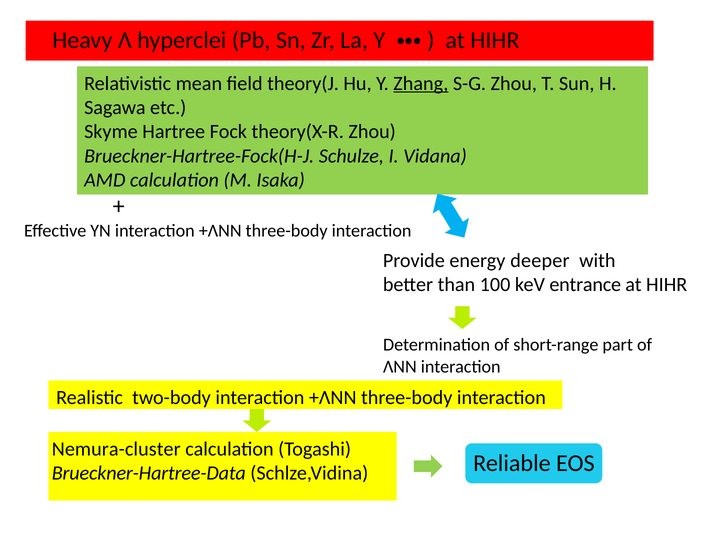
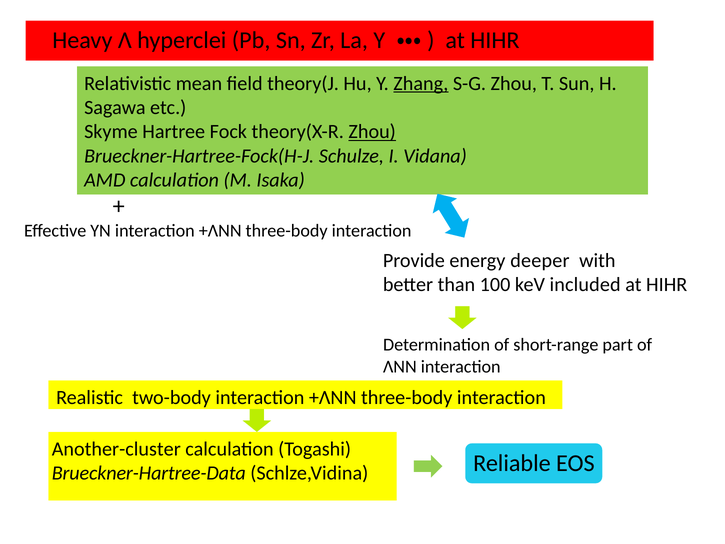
Zhou at (372, 132) underline: none -> present
entrance: entrance -> included
Nemura-cluster: Nemura-cluster -> Another-cluster
